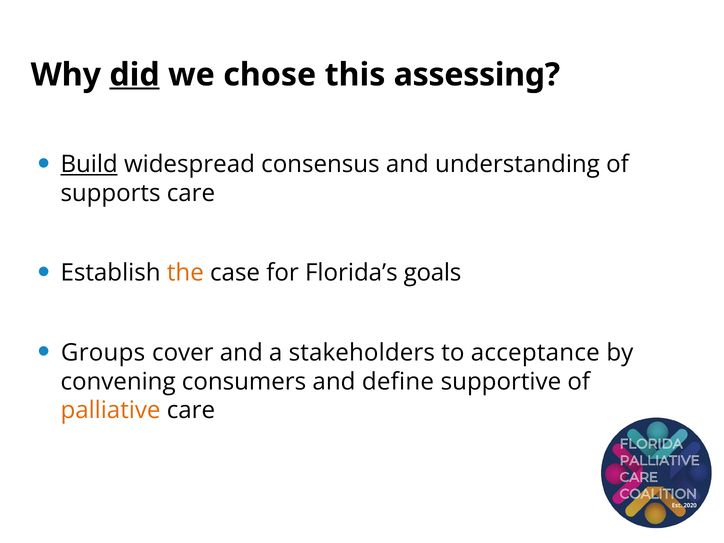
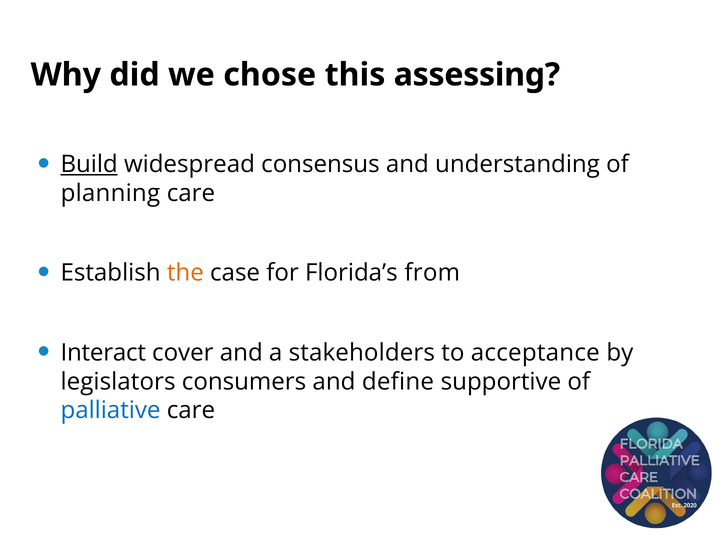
did underline: present -> none
supports: supports -> planning
goals: goals -> from
Groups: Groups -> Interact
convening: convening -> legislators
palliative colour: orange -> blue
